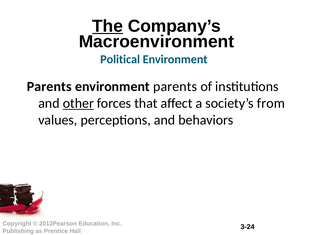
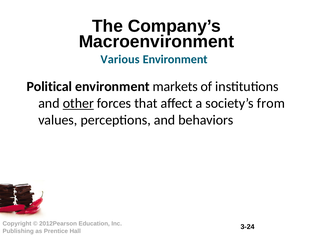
The underline: present -> none
Political: Political -> Various
Parents at (49, 87): Parents -> Political
environment parents: parents -> markets
